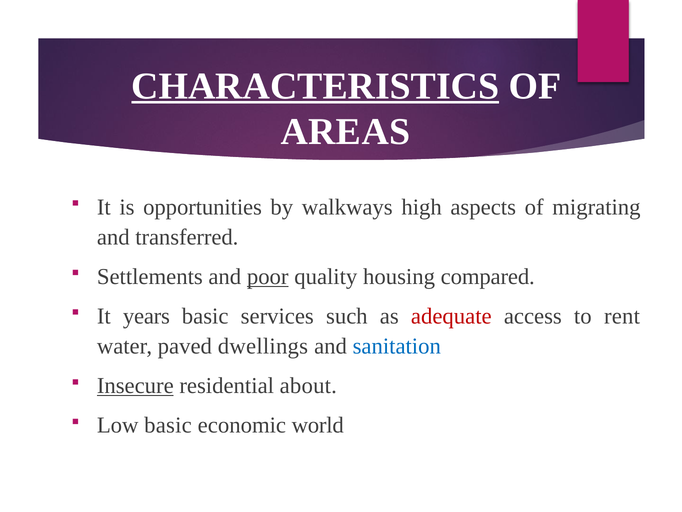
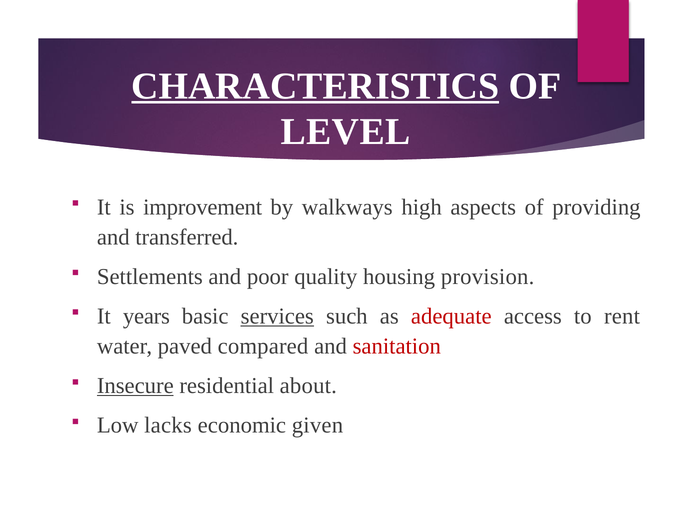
AREAS: AREAS -> LEVEL
opportunities: opportunities -> improvement
migrating: migrating -> providing
poor underline: present -> none
compared: compared -> provision
services underline: none -> present
dwellings: dwellings -> compared
sanitation colour: blue -> red
Low basic: basic -> lacks
world: world -> given
